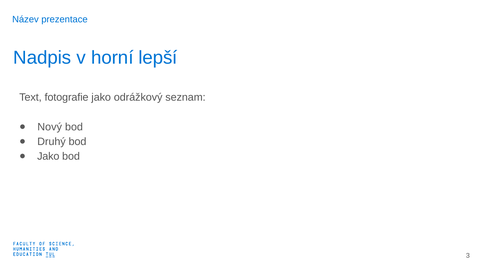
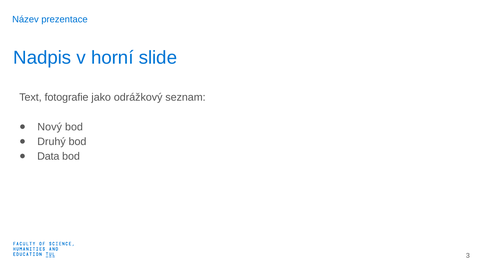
lepší: lepší -> slide
Jako at (48, 157): Jako -> Data
